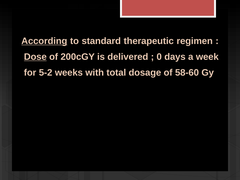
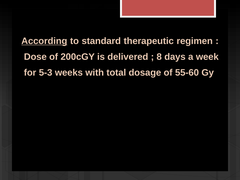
Dose underline: present -> none
0: 0 -> 8
5-2: 5-2 -> 5-3
58-60: 58-60 -> 55-60
